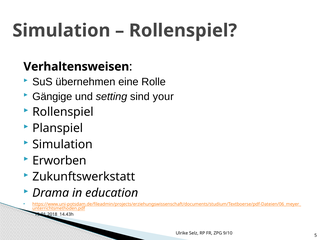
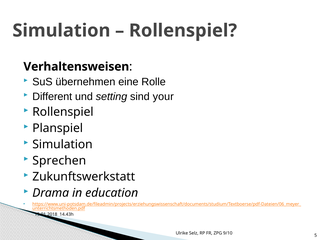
Gängige: Gängige -> Different
Erworben: Erworben -> Sprechen
